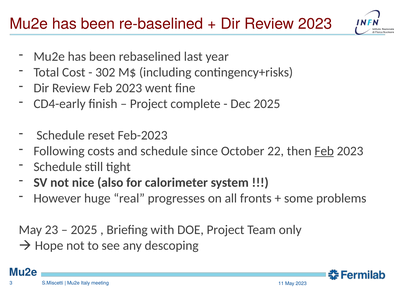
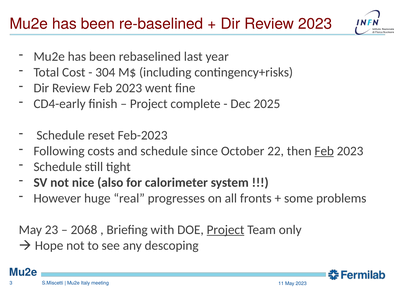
302: 302 -> 304
2025 at (84, 230): 2025 -> 2068
Project at (226, 230) underline: none -> present
